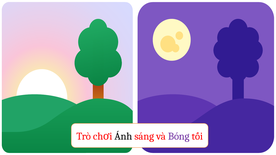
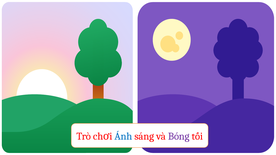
Ánh colour: black -> blue
